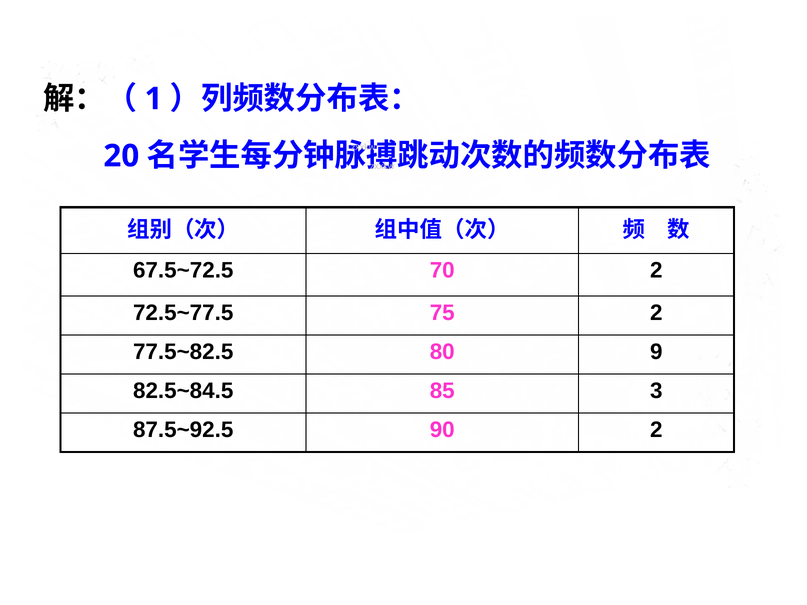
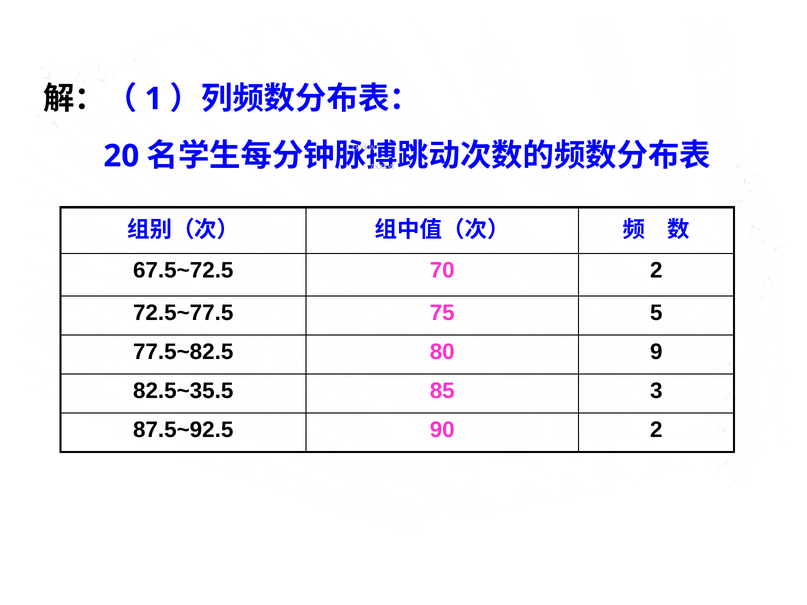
75 2: 2 -> 5
82.5~84.5: 82.5~84.5 -> 82.5~35.5
